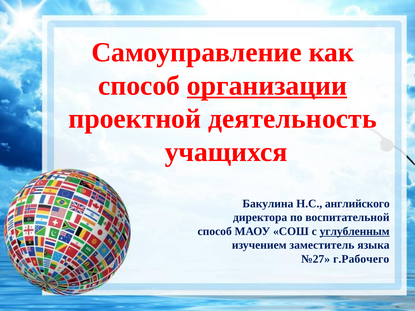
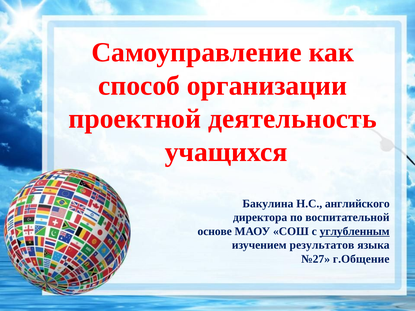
организации underline: present -> none
способ at (215, 231): способ -> основе
заместитель: заместитель -> результатов
г.Рабочего: г.Рабочего -> г.Общение
